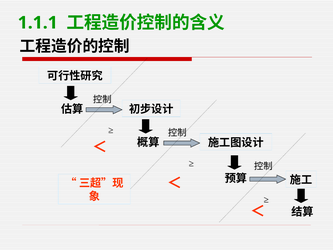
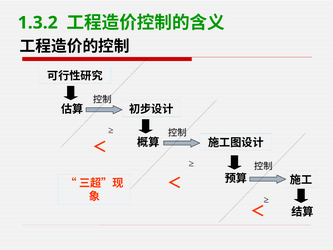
1.1.1: 1.1.1 -> 1.3.2
